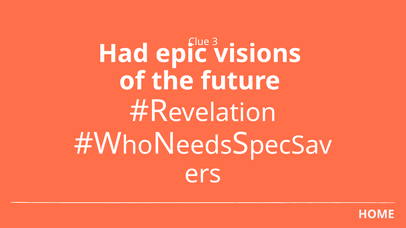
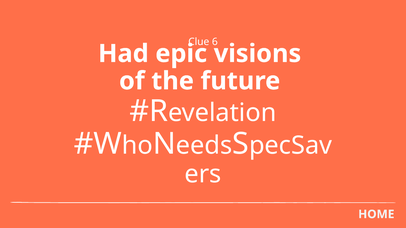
3: 3 -> 6
